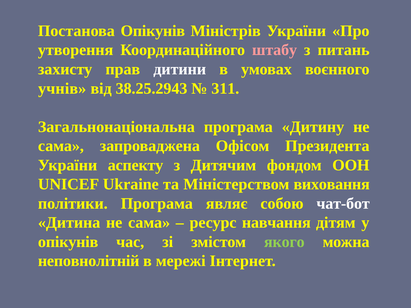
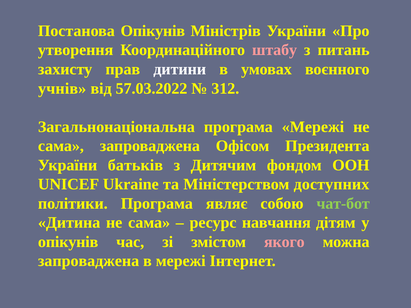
38.25.2943: 38.25.2943 -> 57.03.2022
311: 311 -> 312
програма Дитину: Дитину -> Мережі
аспекту: аспекту -> батьків
виховання: виховання -> доступних
чат-бот colour: white -> light green
якого colour: light green -> pink
неповнолітній at (89, 261): неповнолітній -> запроваджена
